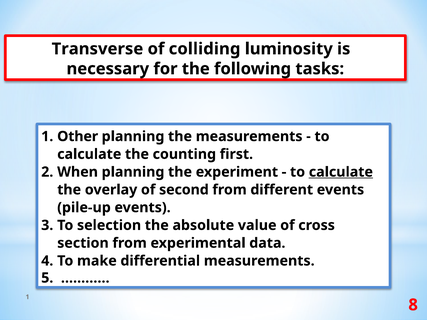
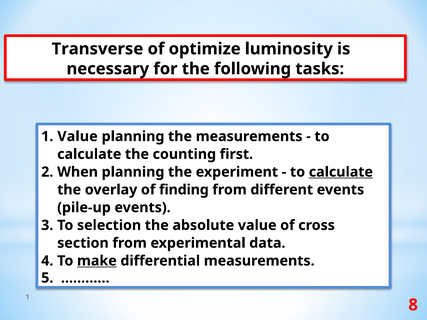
colliding: colliding -> optimize
1 Other: Other -> Value
second: second -> finding
make underline: none -> present
